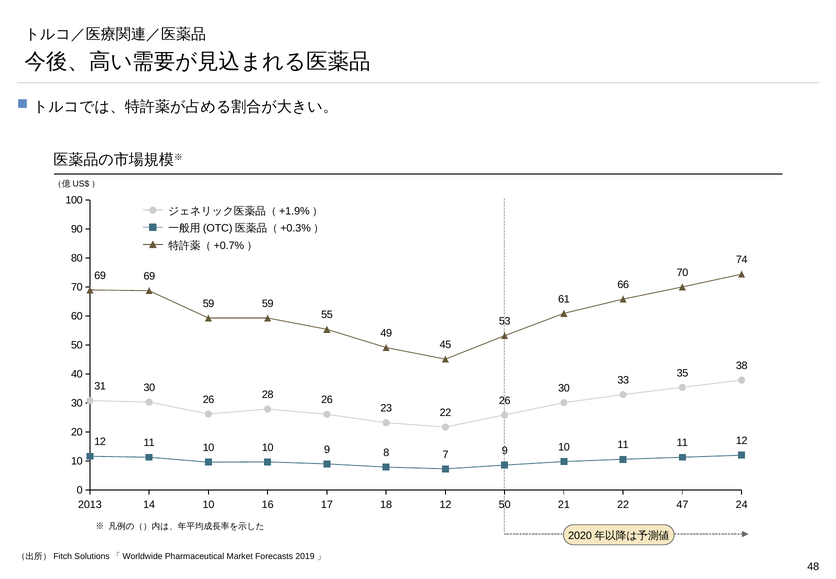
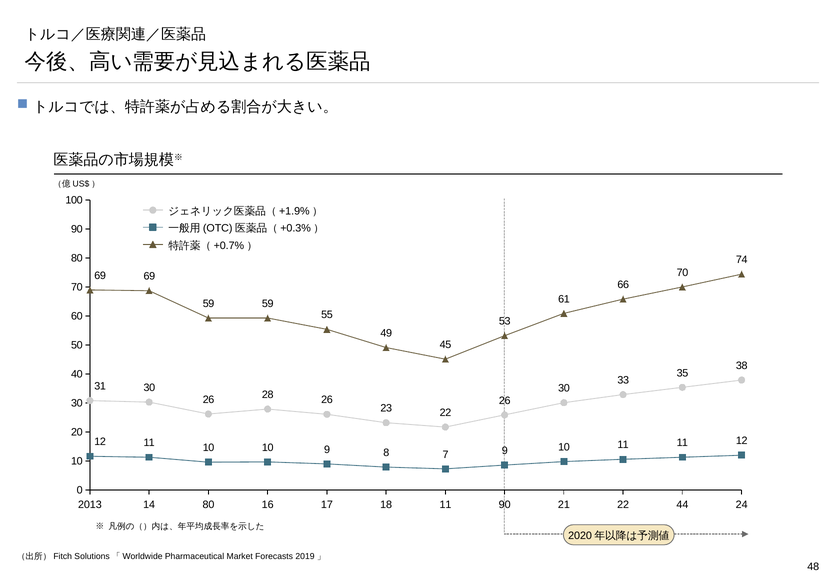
14 10: 10 -> 80
17 12: 12 -> 11
16 50: 50 -> 90
47: 47 -> 44
